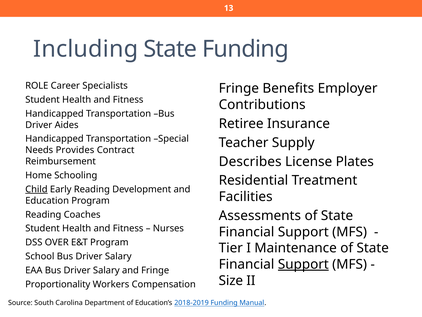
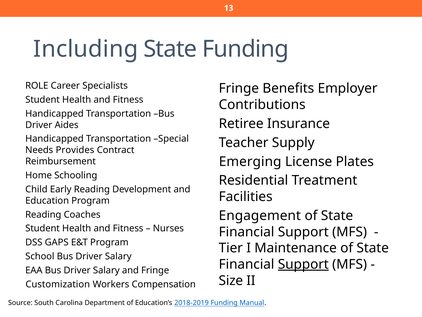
Describes: Describes -> Emerging
Child underline: present -> none
Assessments: Assessments -> Engagement
OVER: OVER -> GAPS
Proportionality: Proportionality -> Customization
